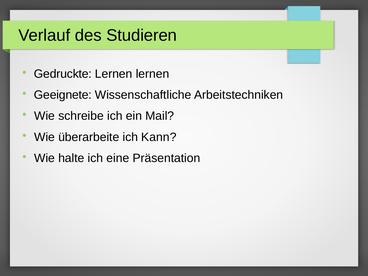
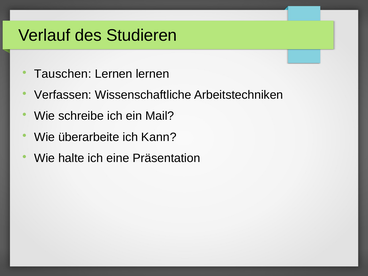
Gedruckte: Gedruckte -> Tauschen
Geeignete: Geeignete -> Verfassen
